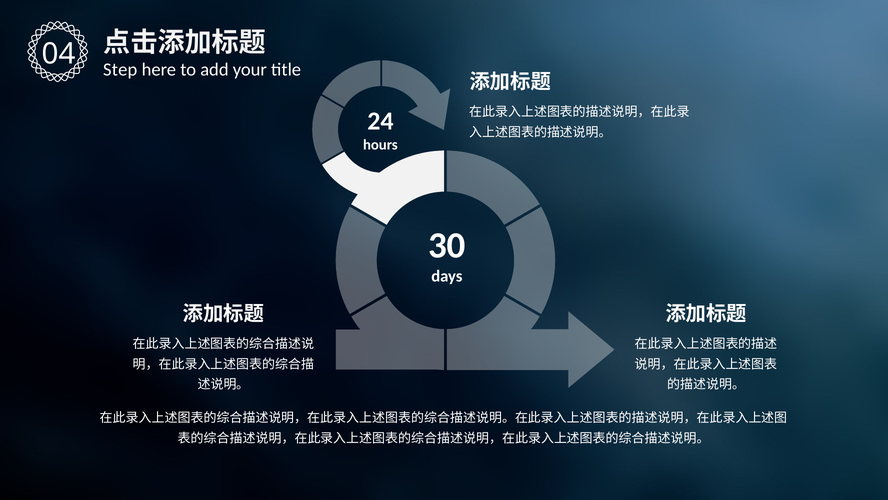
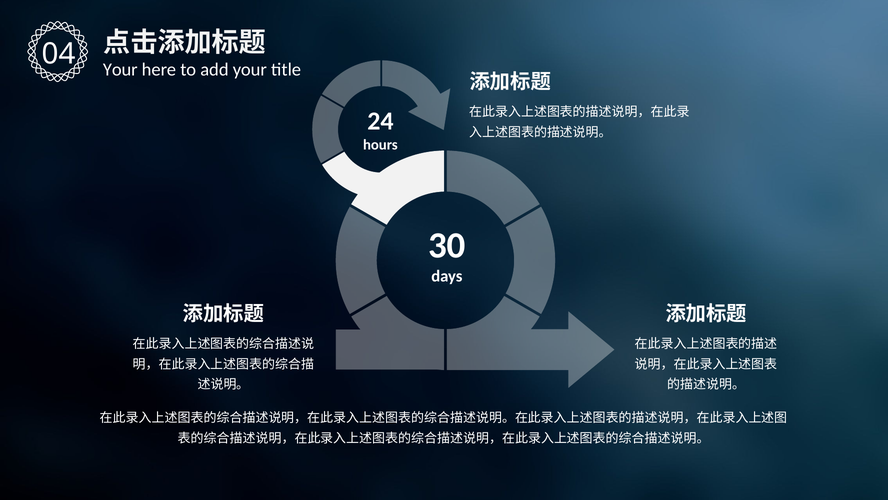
Step at (120, 70): Step -> Your
